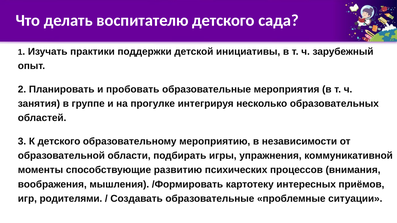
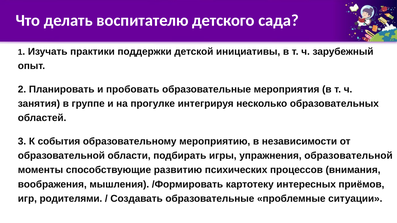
К детского: детского -> события
упражнения коммуникативной: коммуникативной -> образовательной
